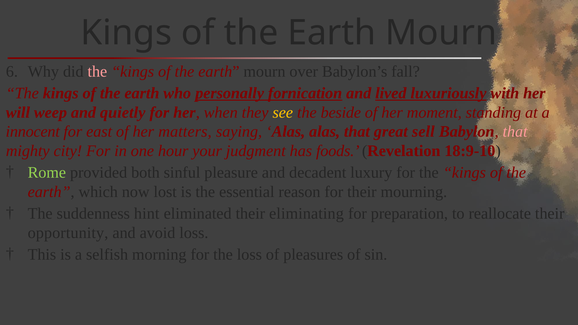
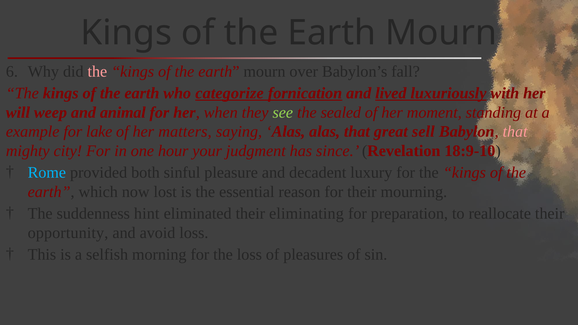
personally: personally -> categorize
quietly: quietly -> animal
see colour: yellow -> light green
beside: beside -> sealed
innocent: innocent -> example
east: east -> lake
foods: foods -> since
Rome colour: light green -> light blue
